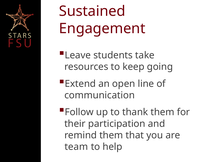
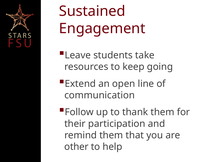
team: team -> other
